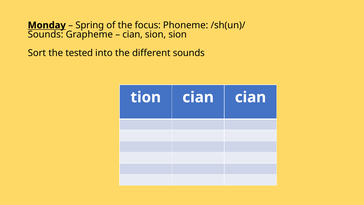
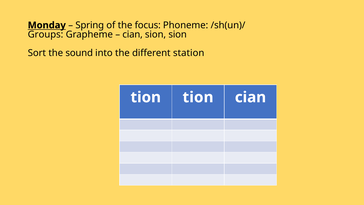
Sounds at (46, 34): Sounds -> Groups
tested: tested -> sound
different sounds: sounds -> station
tion cian: cian -> tion
